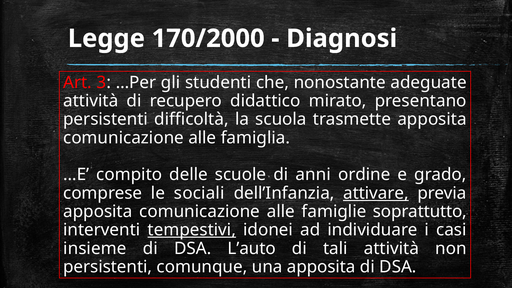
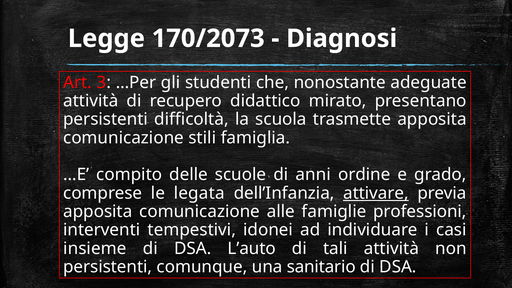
170/2000: 170/2000 -> 170/2073
alle at (202, 138): alle -> stili
sociali: sociali -> legata
soprattutto: soprattutto -> professioni
tempestivi underline: present -> none
una apposita: apposita -> sanitario
